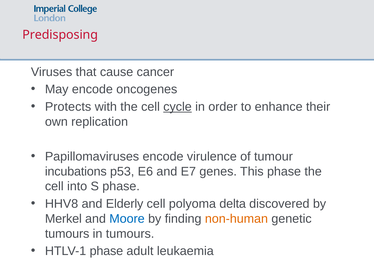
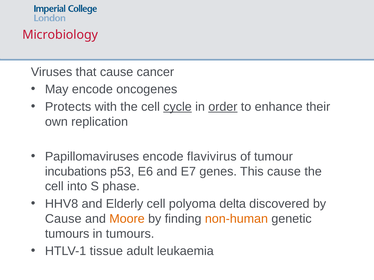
Predisposing: Predisposing -> Microbiology
order underline: none -> present
virulence: virulence -> flavivirus
This phase: phase -> cause
Merkel at (63, 219): Merkel -> Cause
Moore colour: blue -> orange
HTLV-1 phase: phase -> tissue
